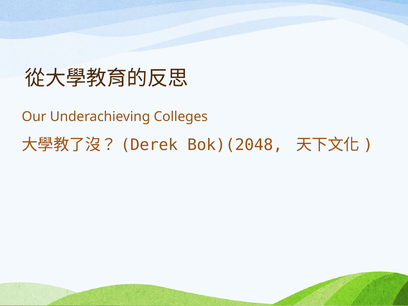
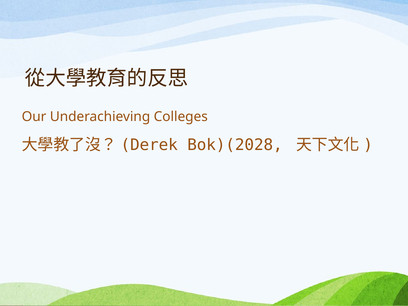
Bok)(2048: Bok)(2048 -> Bok)(2028
